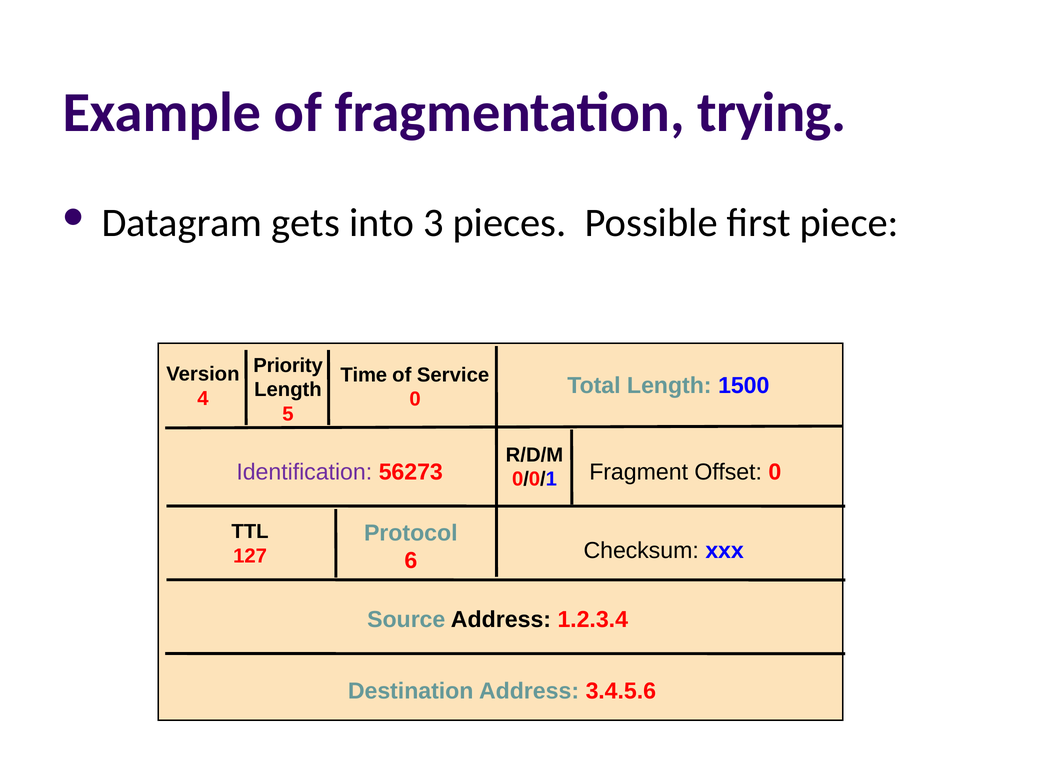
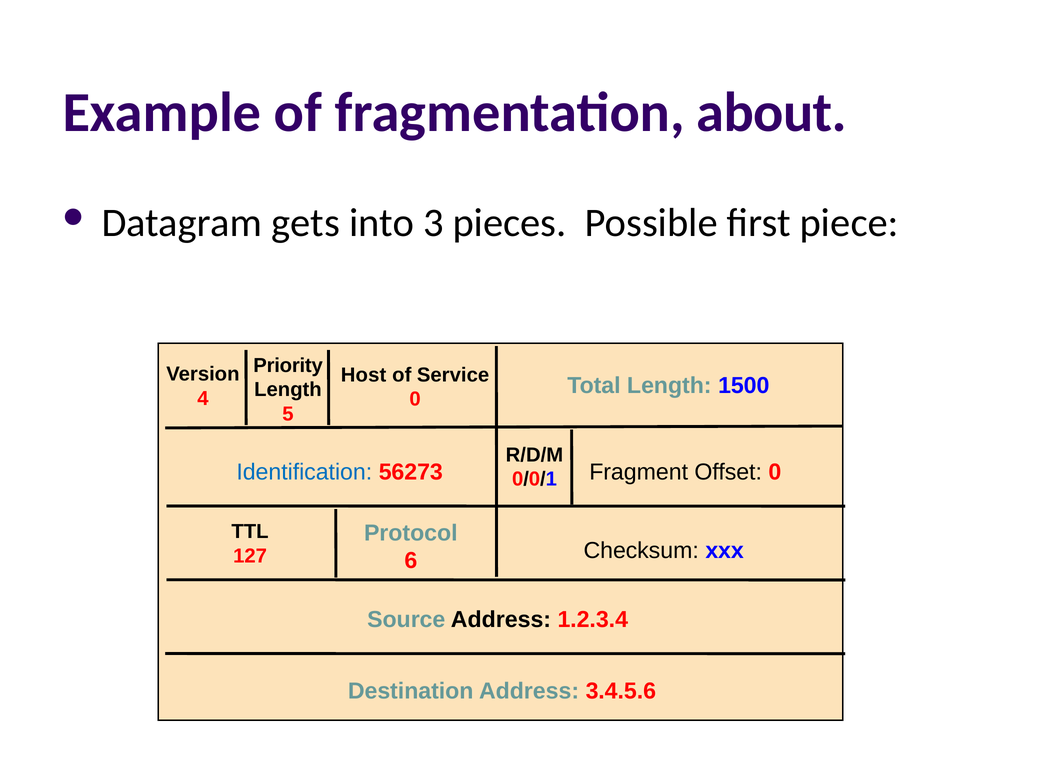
trying: trying -> about
Time: Time -> Host
Identification colour: purple -> blue
